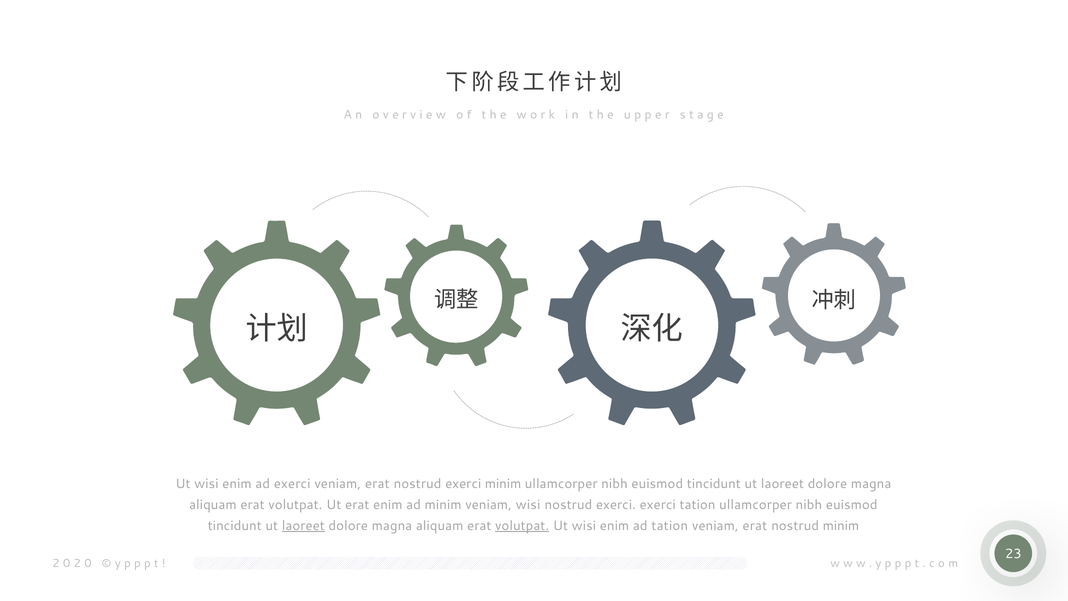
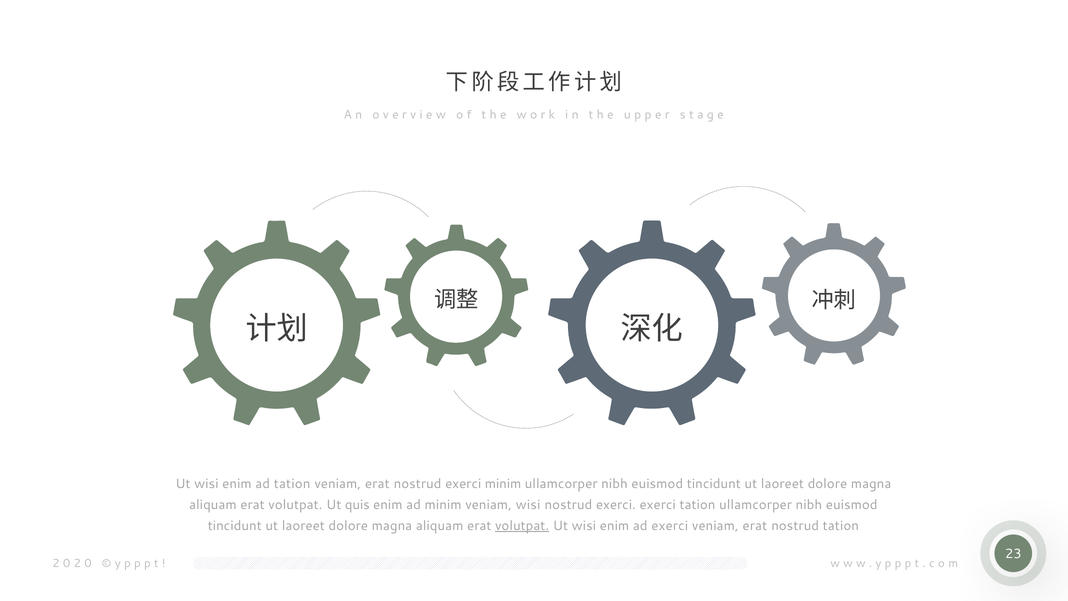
ad exerci: exerci -> tation
Ut erat: erat -> quis
laoreet at (303, 525) underline: present -> none
ad tation: tation -> exerci
nostrud minim: minim -> tation
